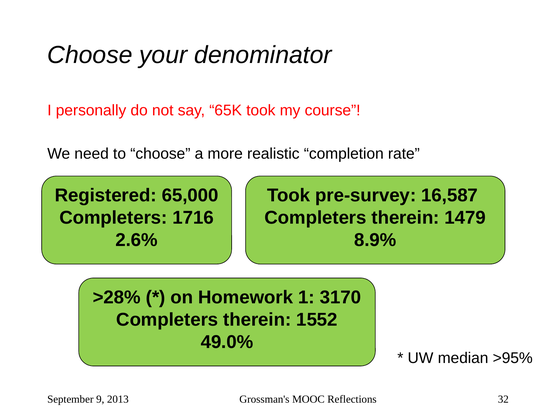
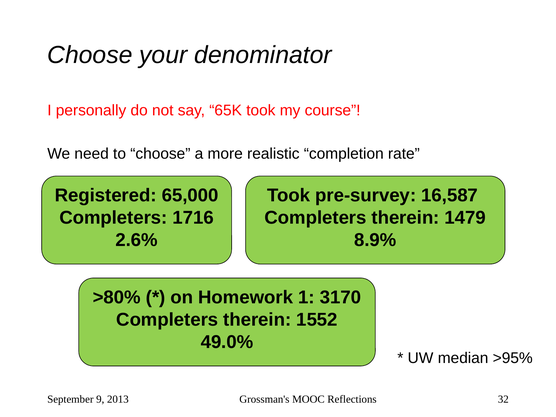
>28%: >28% -> >80%
